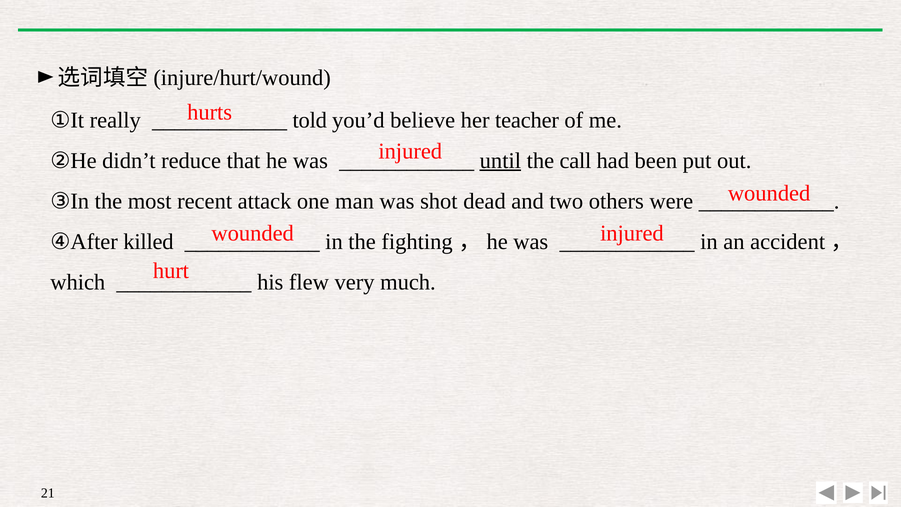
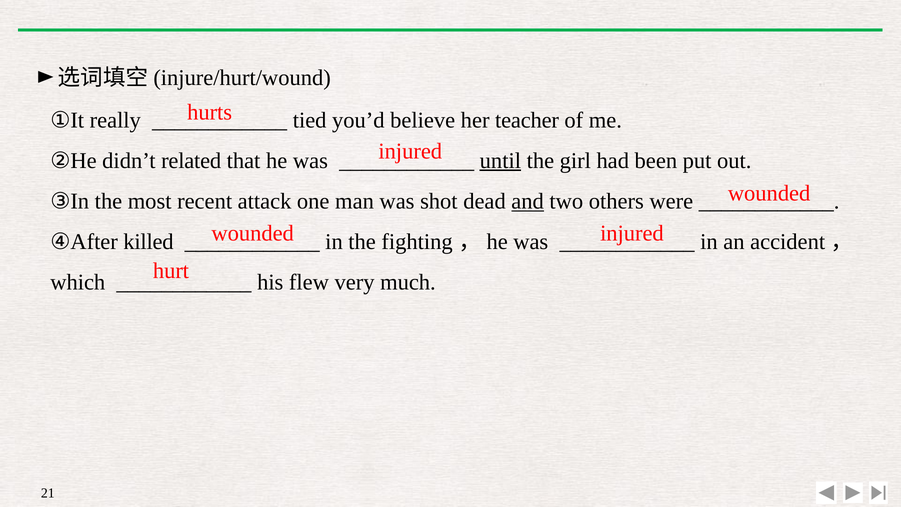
told: told -> tied
reduce: reduce -> related
call: call -> girl
and underline: none -> present
